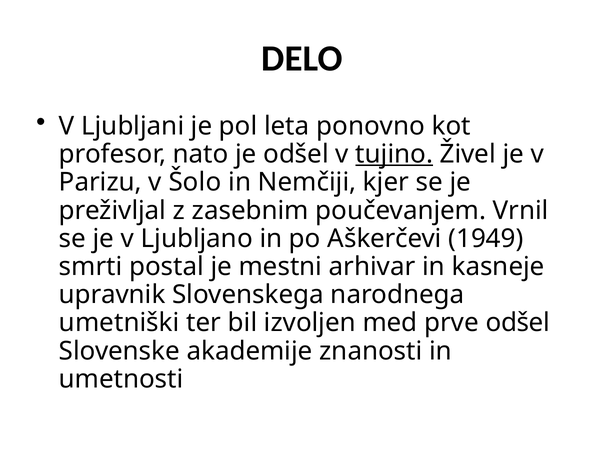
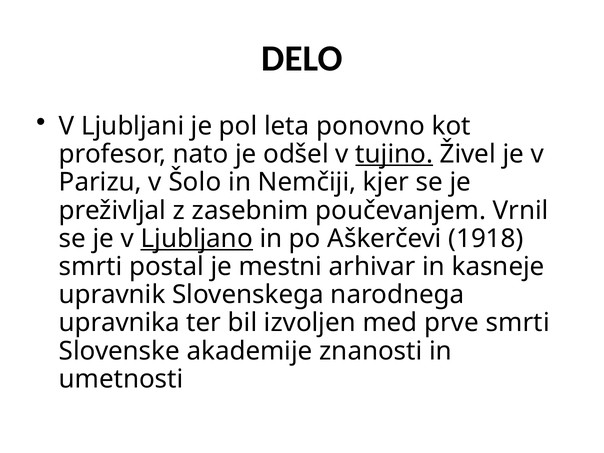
Ljubljano underline: none -> present
1949: 1949 -> 1918
umetniški: umetniški -> upravnika
prve odšel: odšel -> smrti
